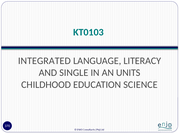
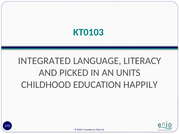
SINGLE: SINGLE -> PICKED
SCIENCE: SCIENCE -> HAPPILY
